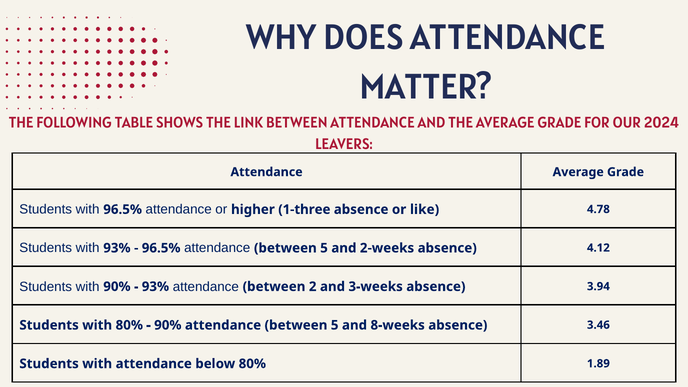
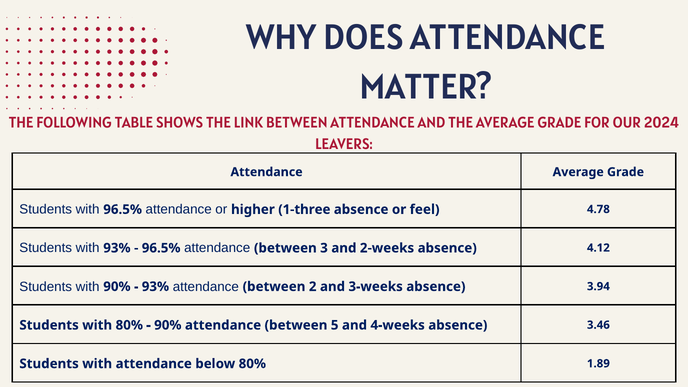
like: like -> feel
96.5% attendance between 5: 5 -> 3
8-weeks: 8-weeks -> 4-weeks
